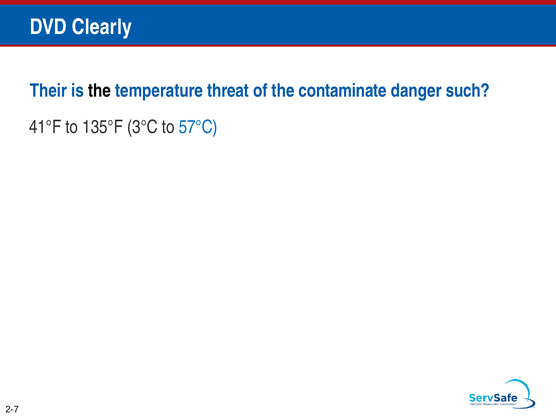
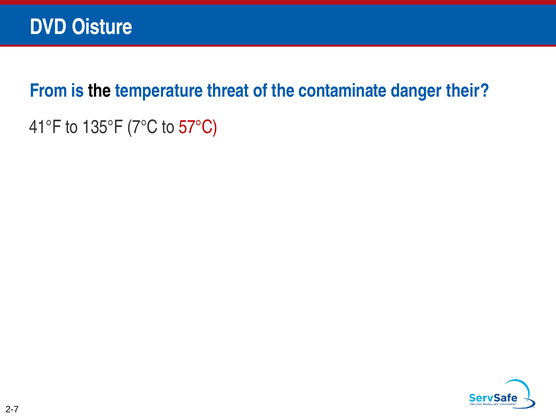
Clearly: Clearly -> Oisture
Their: Their -> From
such: such -> their
3°C: 3°C -> 7°C
57°C colour: blue -> red
